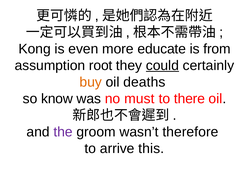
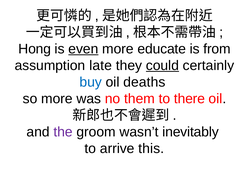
Kong: Kong -> Hong
even underline: none -> present
root: root -> late
buy colour: orange -> blue
so know: know -> more
must: must -> them
therefore: therefore -> inevitably
